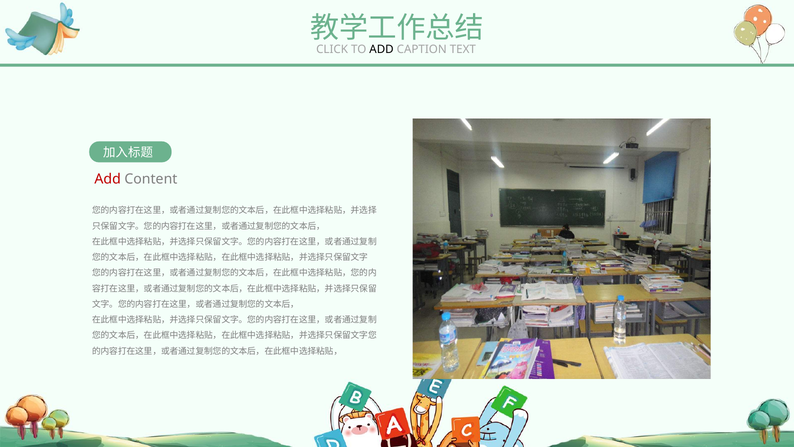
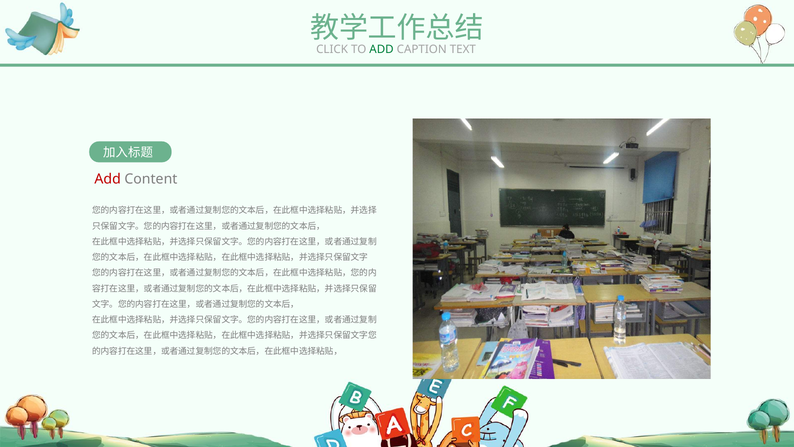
ADD at (382, 49) colour: black -> green
